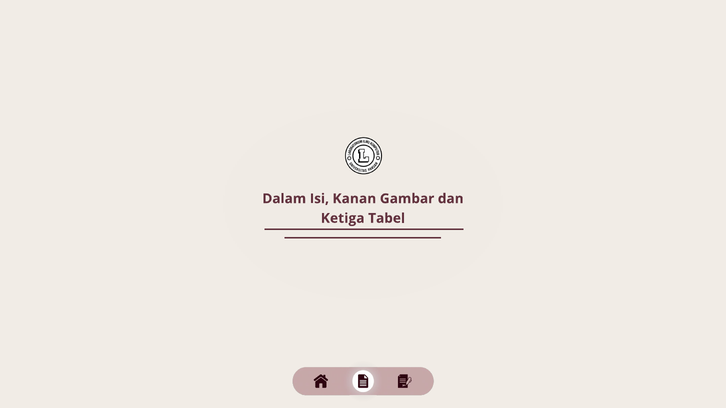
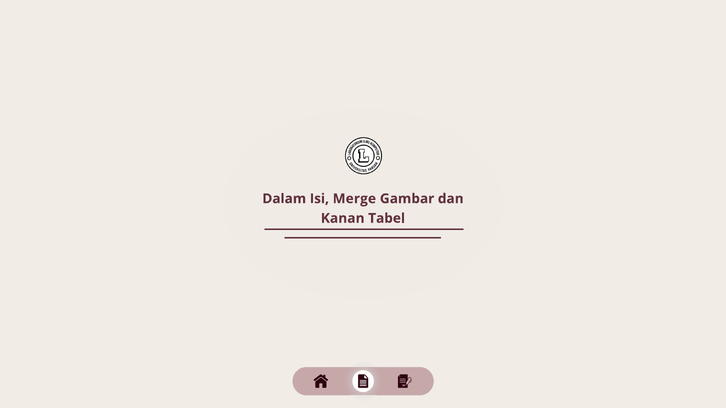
Kanan: Kanan -> Merge
Ketiga: Ketiga -> Kanan
